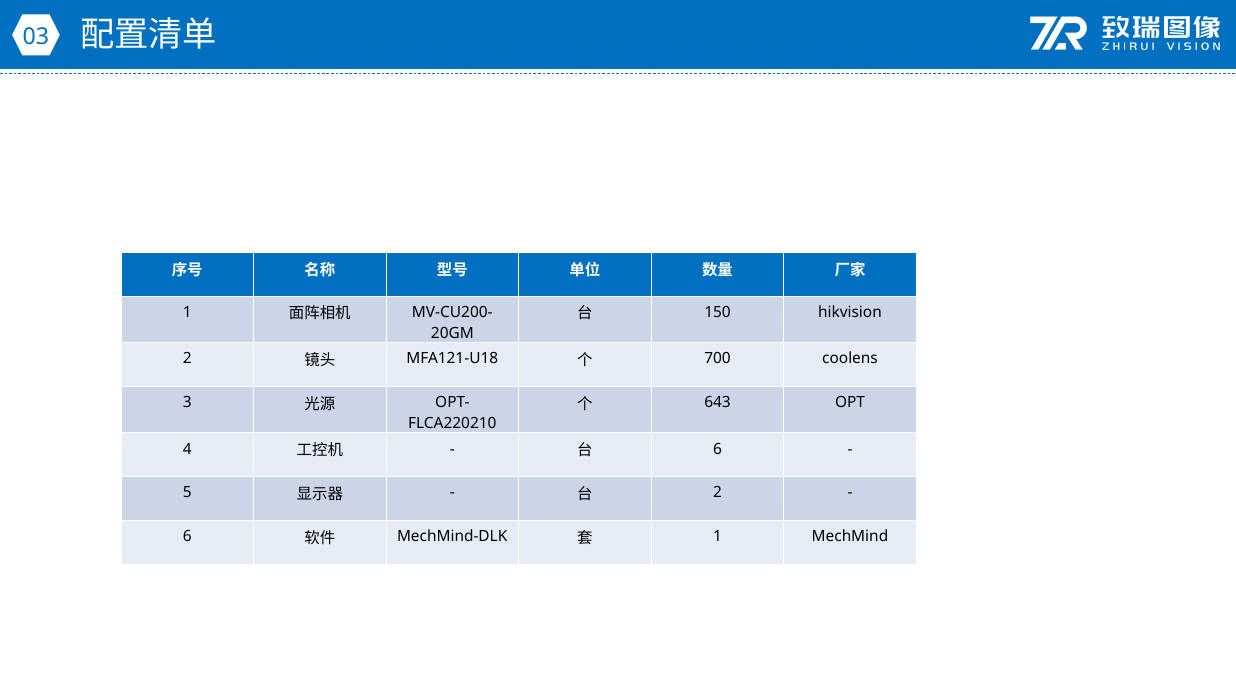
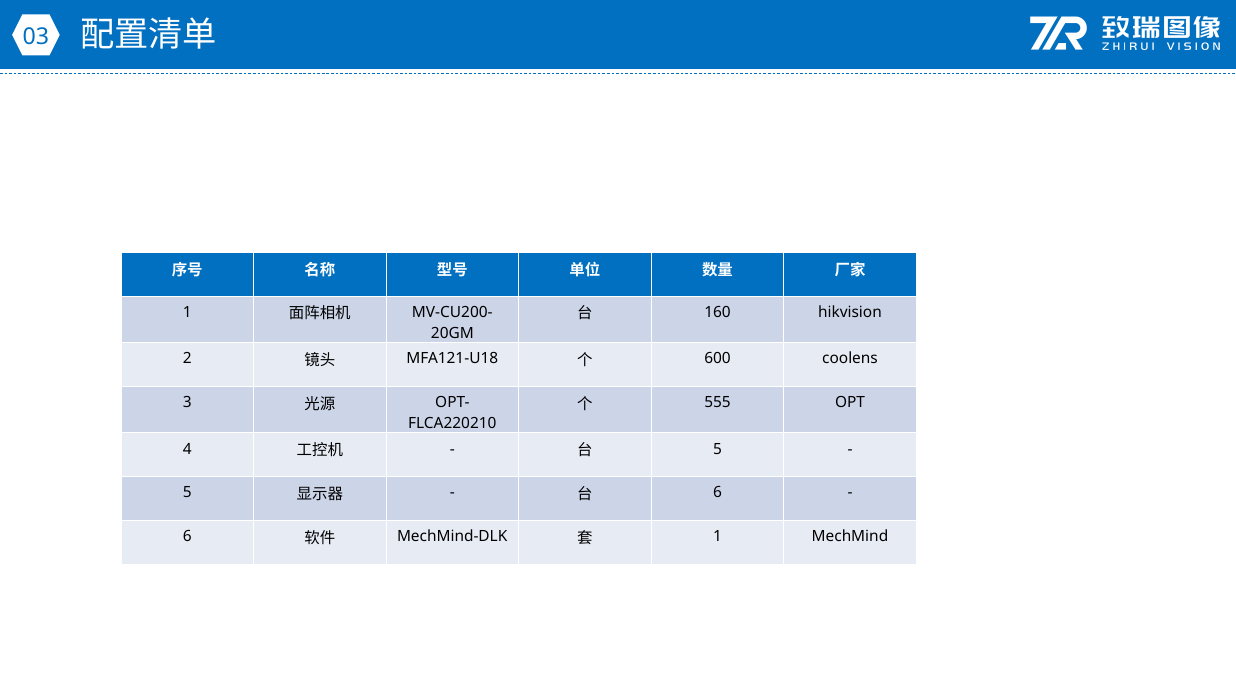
150: 150 -> 160
700: 700 -> 600
643: 643 -> 555
6 at (718, 449): 6 -> 5
2 at (718, 493): 2 -> 6
